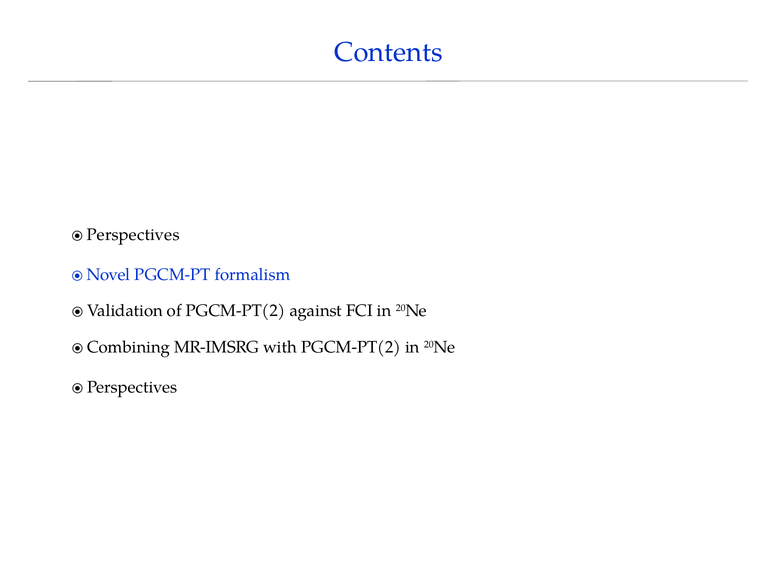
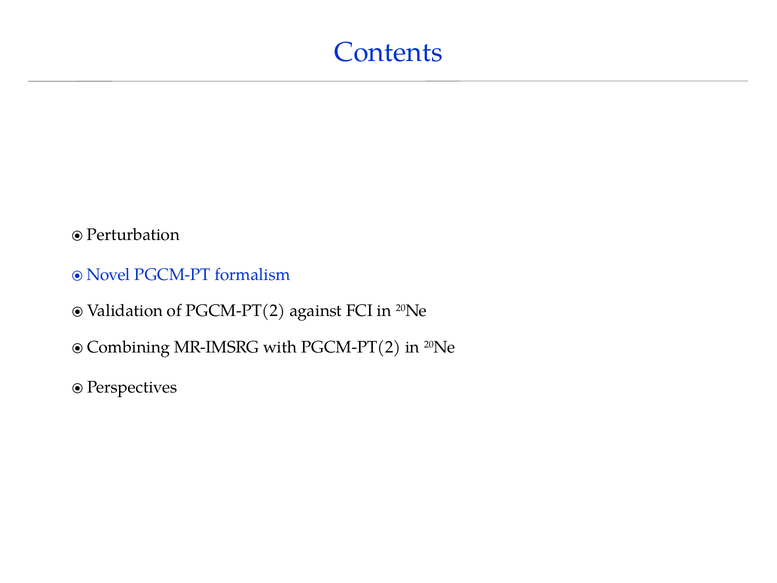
Perspectives at (133, 235): Perspectives -> Perturbation
